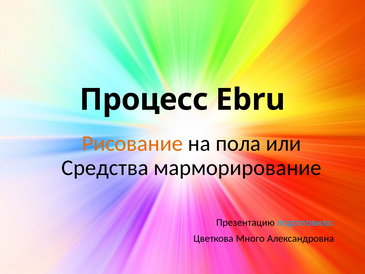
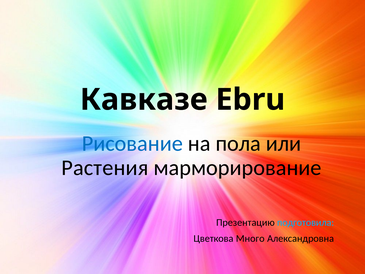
Процесс: Процесс -> Кавказе
Рисование colour: orange -> blue
Средства: Средства -> Растения
